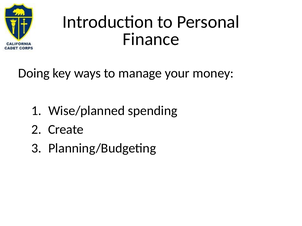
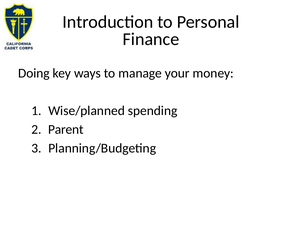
Create: Create -> Parent
